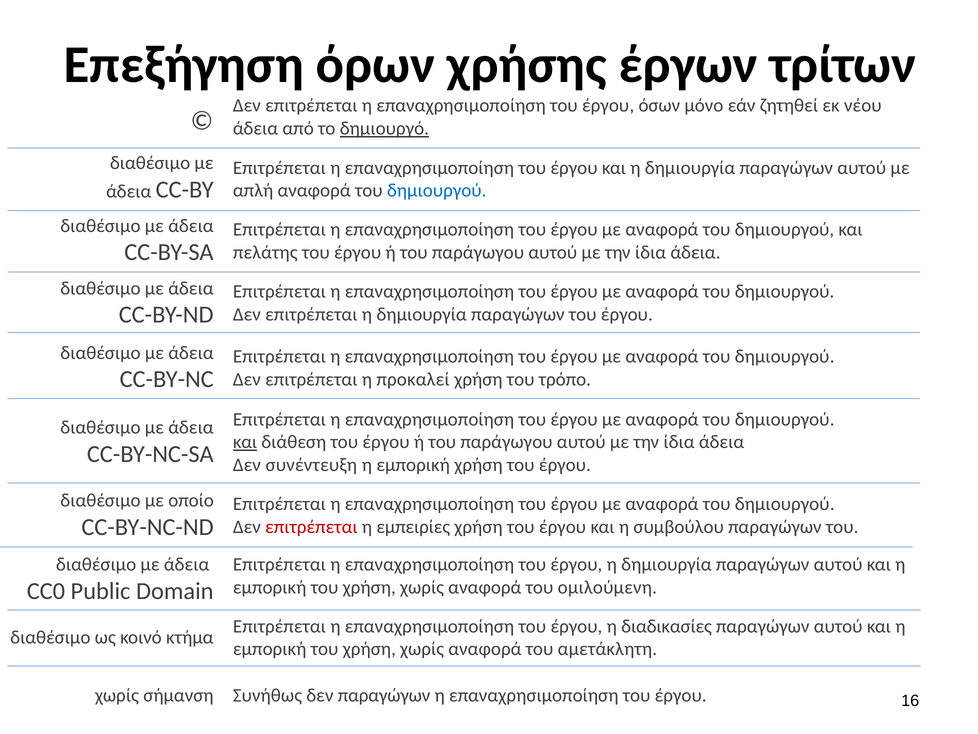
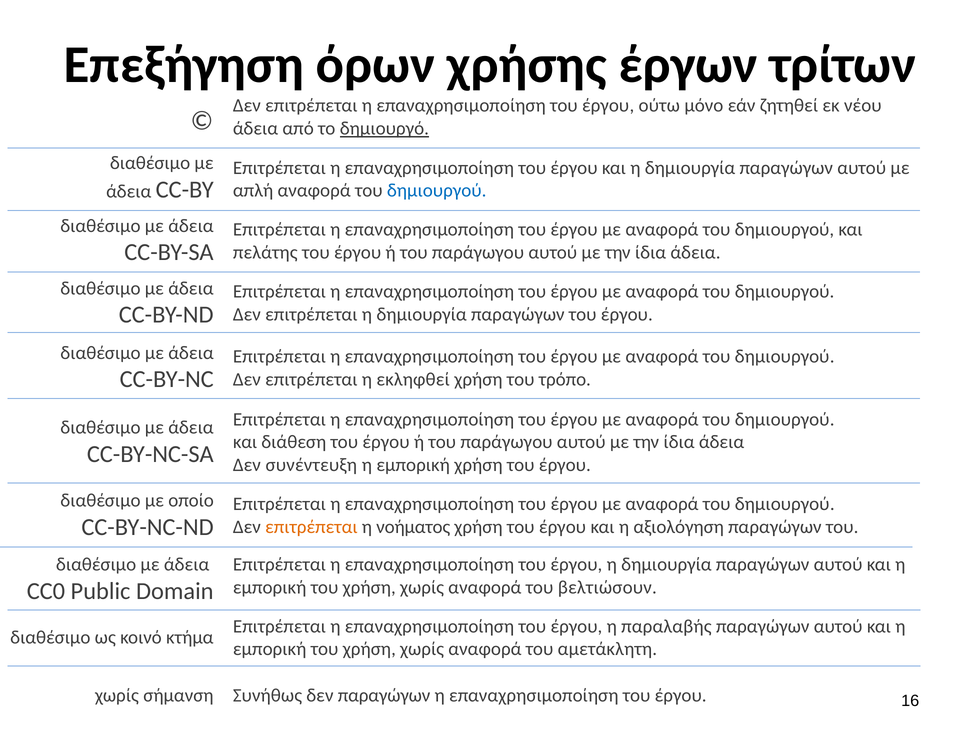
όσων: όσων -> ούτω
προκαλεί: προκαλεί -> εκληφθεί
και at (245, 442) underline: present -> none
επιτρέπεται at (311, 526) colour: red -> orange
εμπειρίες: εμπειρίες -> νοήματος
συμβούλου: συμβούλου -> αξιολόγηση
ομιλούμενη: ομιλούμενη -> βελτιώσουν
διαδικασίες: διαδικασίες -> παραλαβής
